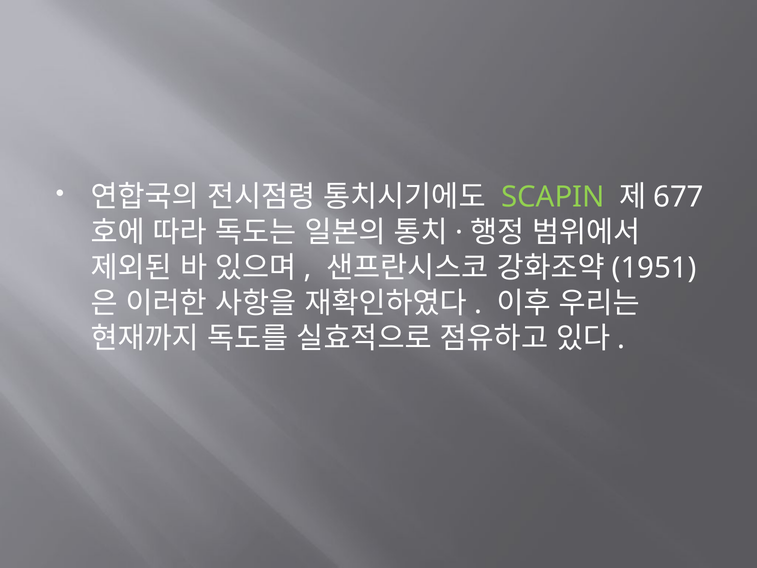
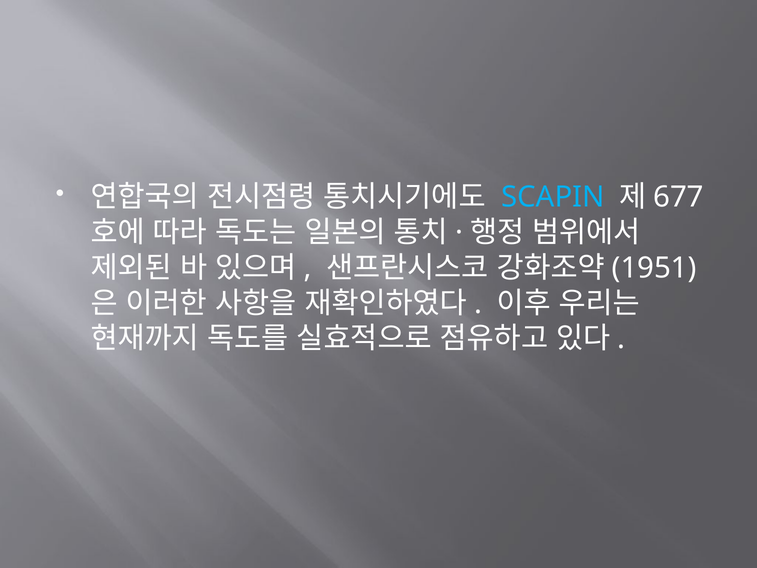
SCAPIN colour: light green -> light blue
